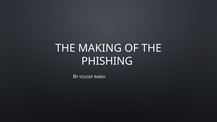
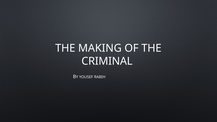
PHISHING: PHISHING -> CRIMINAL
